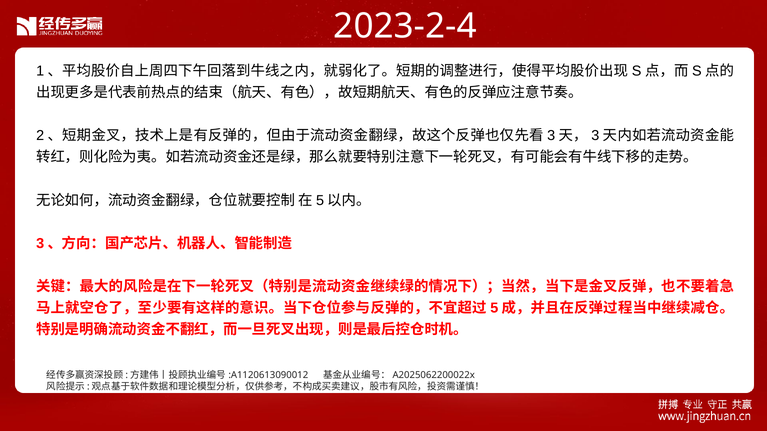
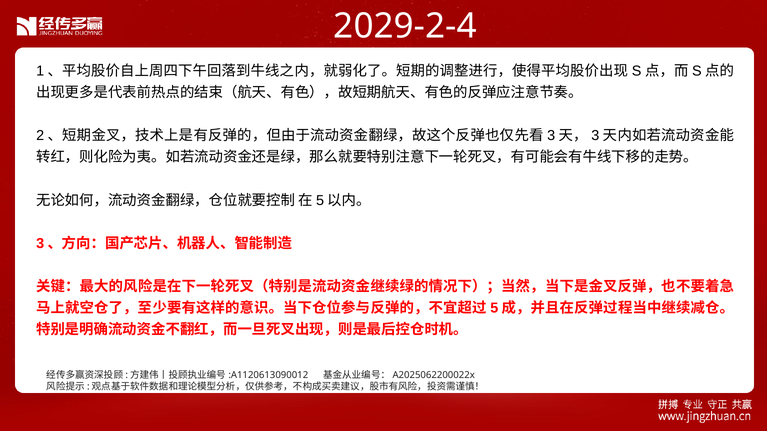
2023-2-4: 2023-2-4 -> 2029-2-4
